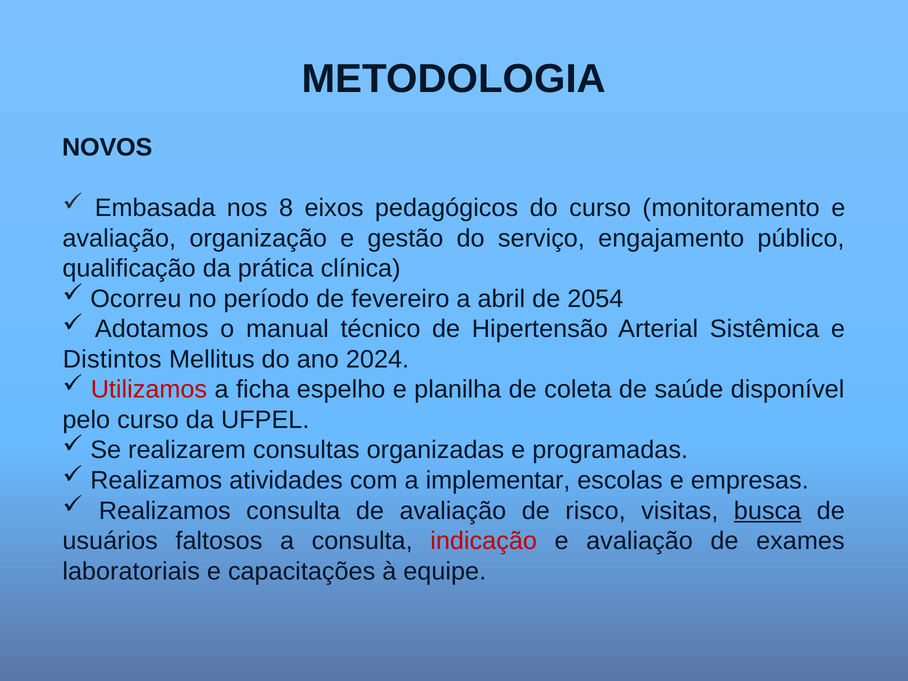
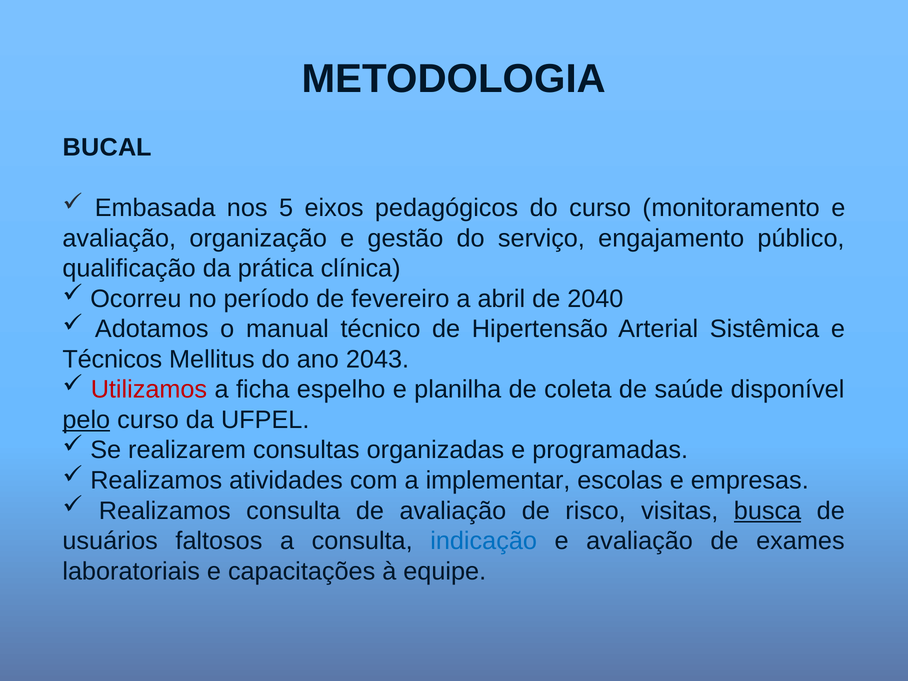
NOVOS: NOVOS -> BUCAL
8: 8 -> 5
2054: 2054 -> 2040
Distintos: Distintos -> Técnicos
2024: 2024 -> 2043
pelo underline: none -> present
indicação colour: red -> blue
